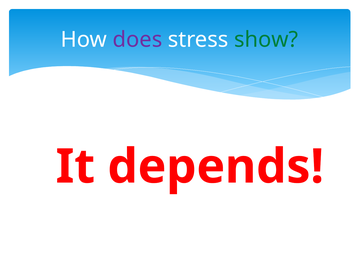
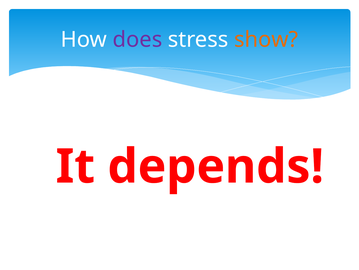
show colour: green -> orange
